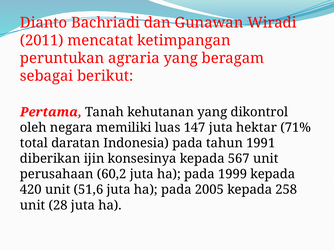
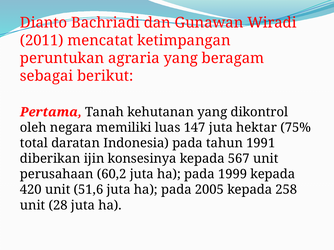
71%: 71% -> 75%
